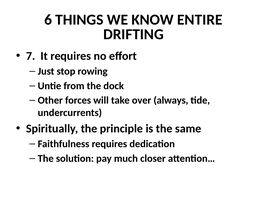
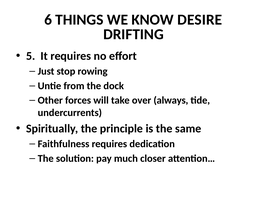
ENTIRE: ENTIRE -> DESIRE
7: 7 -> 5
